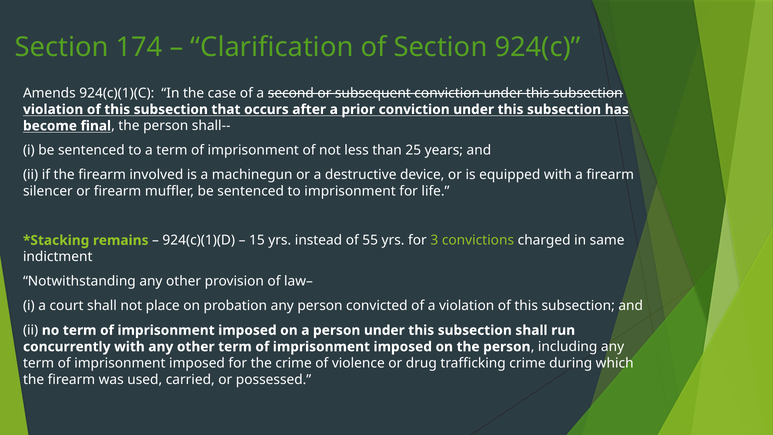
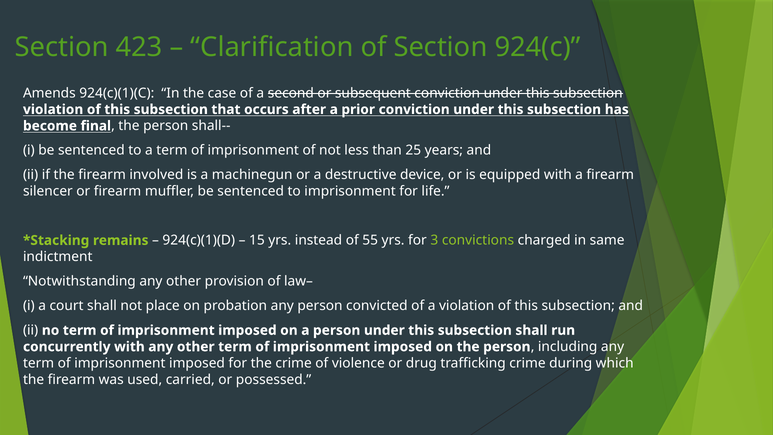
174: 174 -> 423
